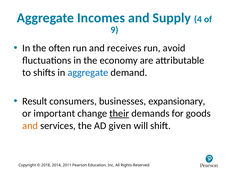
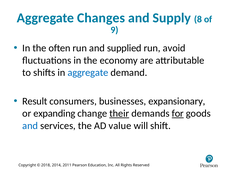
Incomes: Incomes -> Changes
4: 4 -> 8
receives: receives -> supplied
important: important -> expanding
for underline: none -> present
and at (30, 125) colour: orange -> blue
given: given -> value
